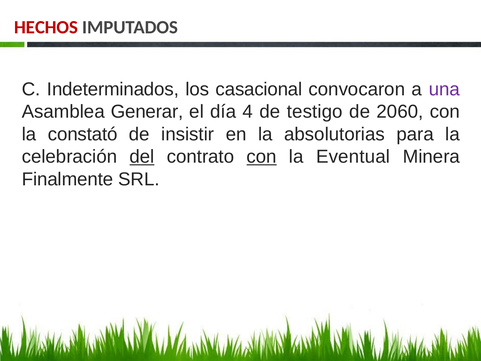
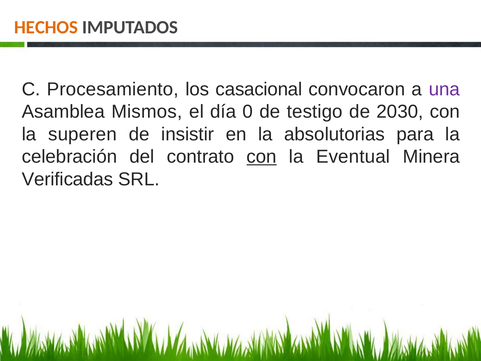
HECHOS colour: red -> orange
Indeterminados: Indeterminados -> Procesamiento
Generar: Generar -> Mismos
4: 4 -> 0
2060: 2060 -> 2030
constató: constató -> superen
del underline: present -> none
Finalmente: Finalmente -> Verificadas
